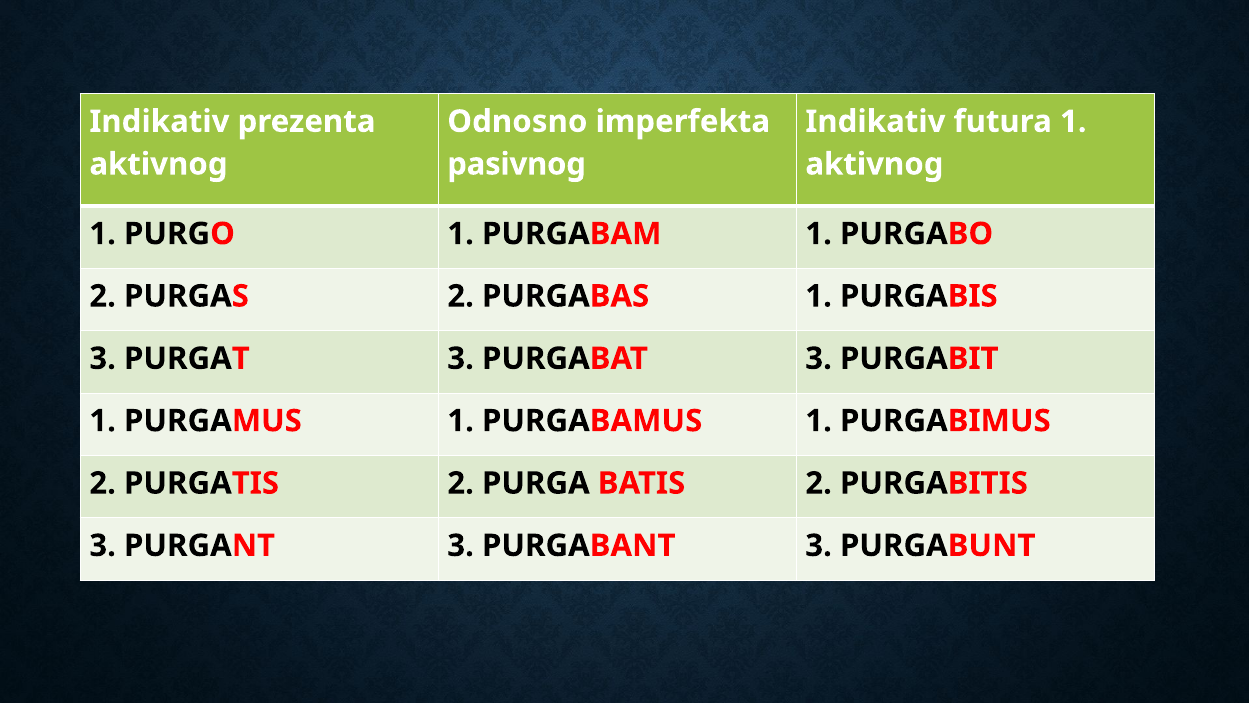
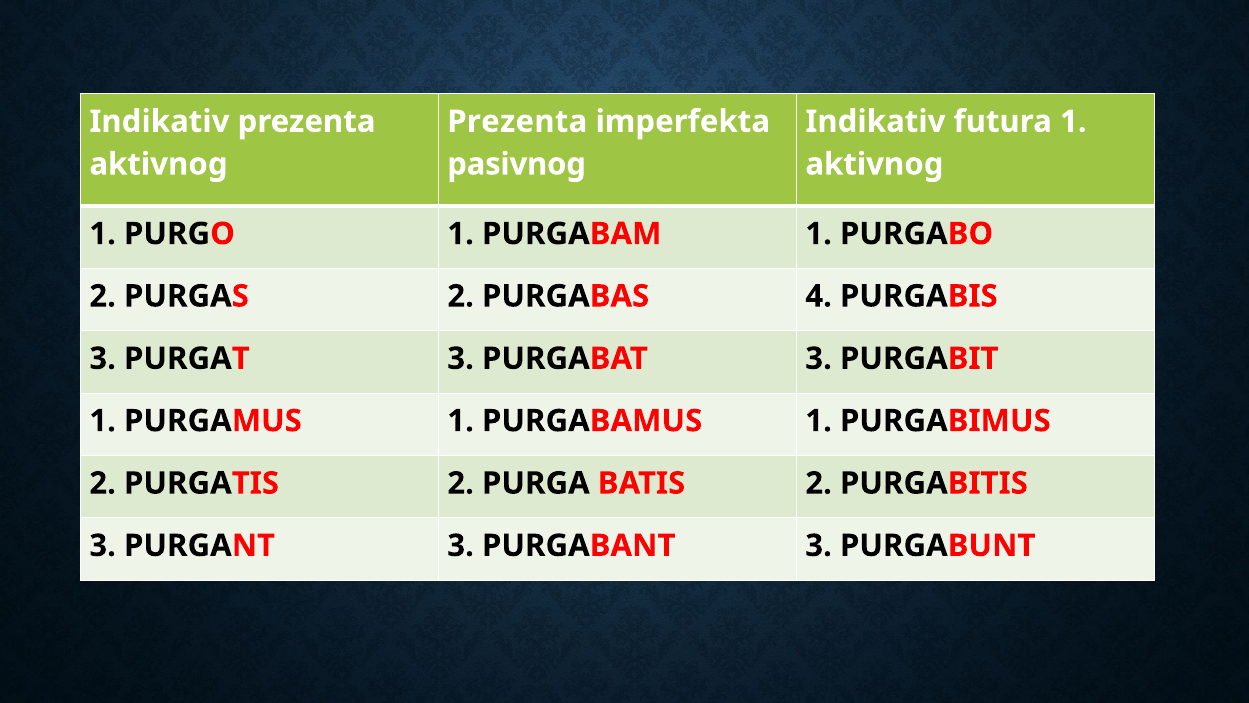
Odnosno at (517, 121): Odnosno -> Prezenta
PURGABAS 1: 1 -> 4
